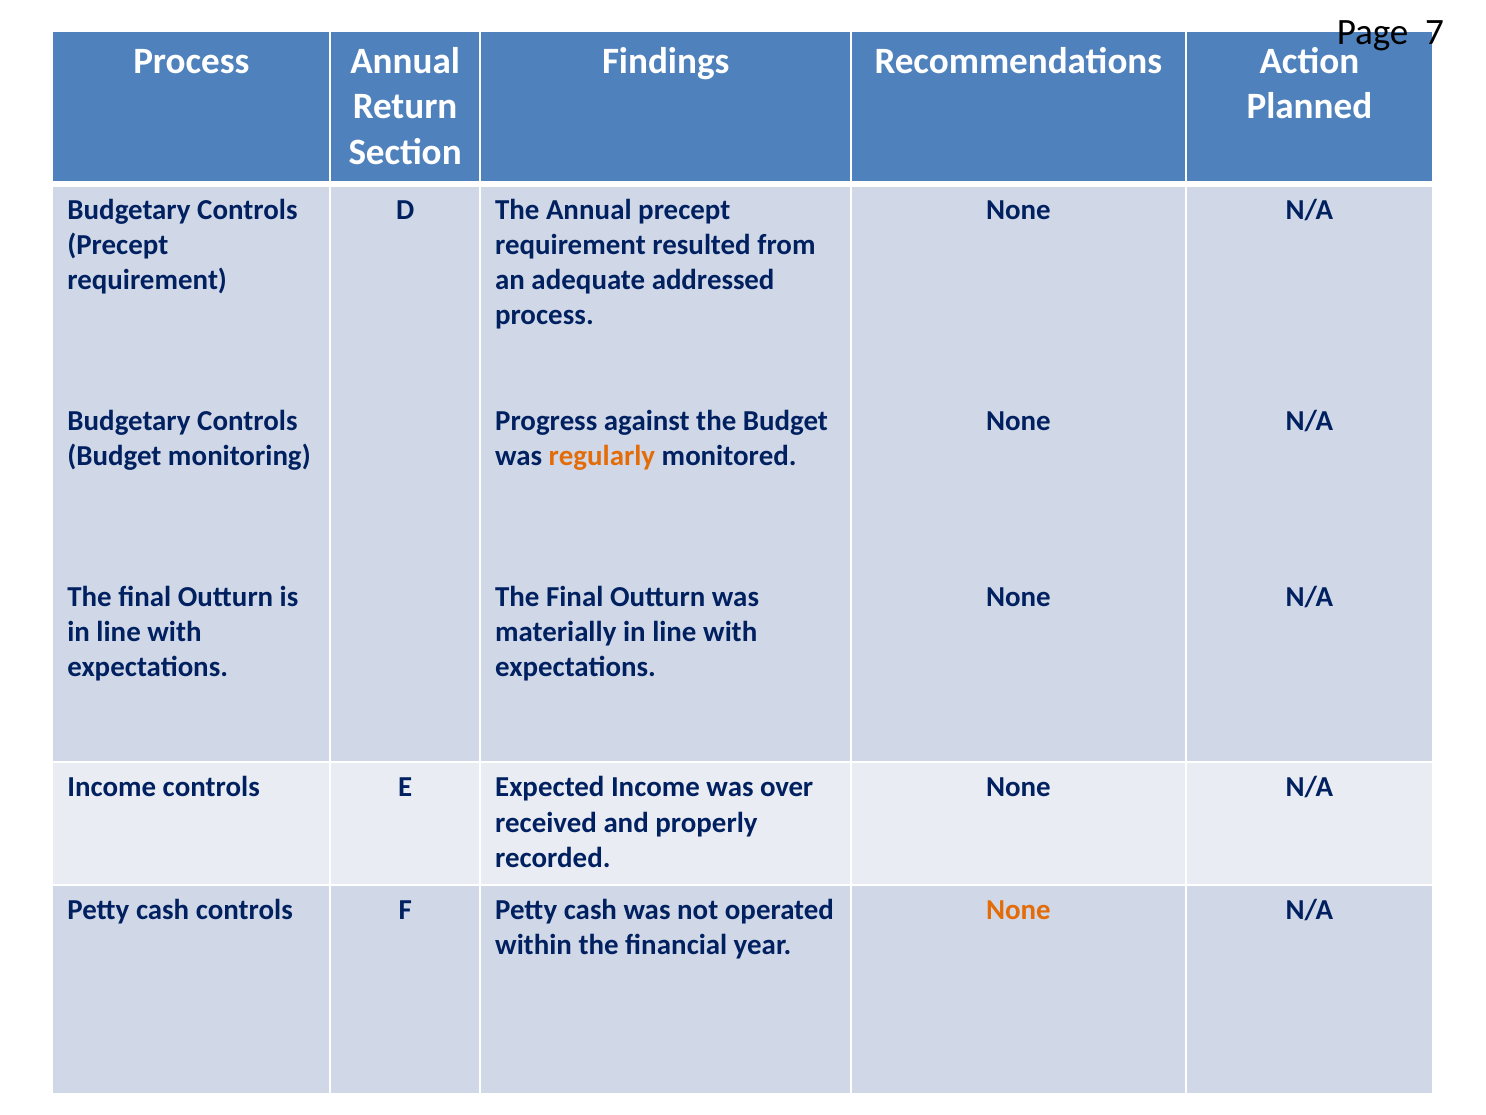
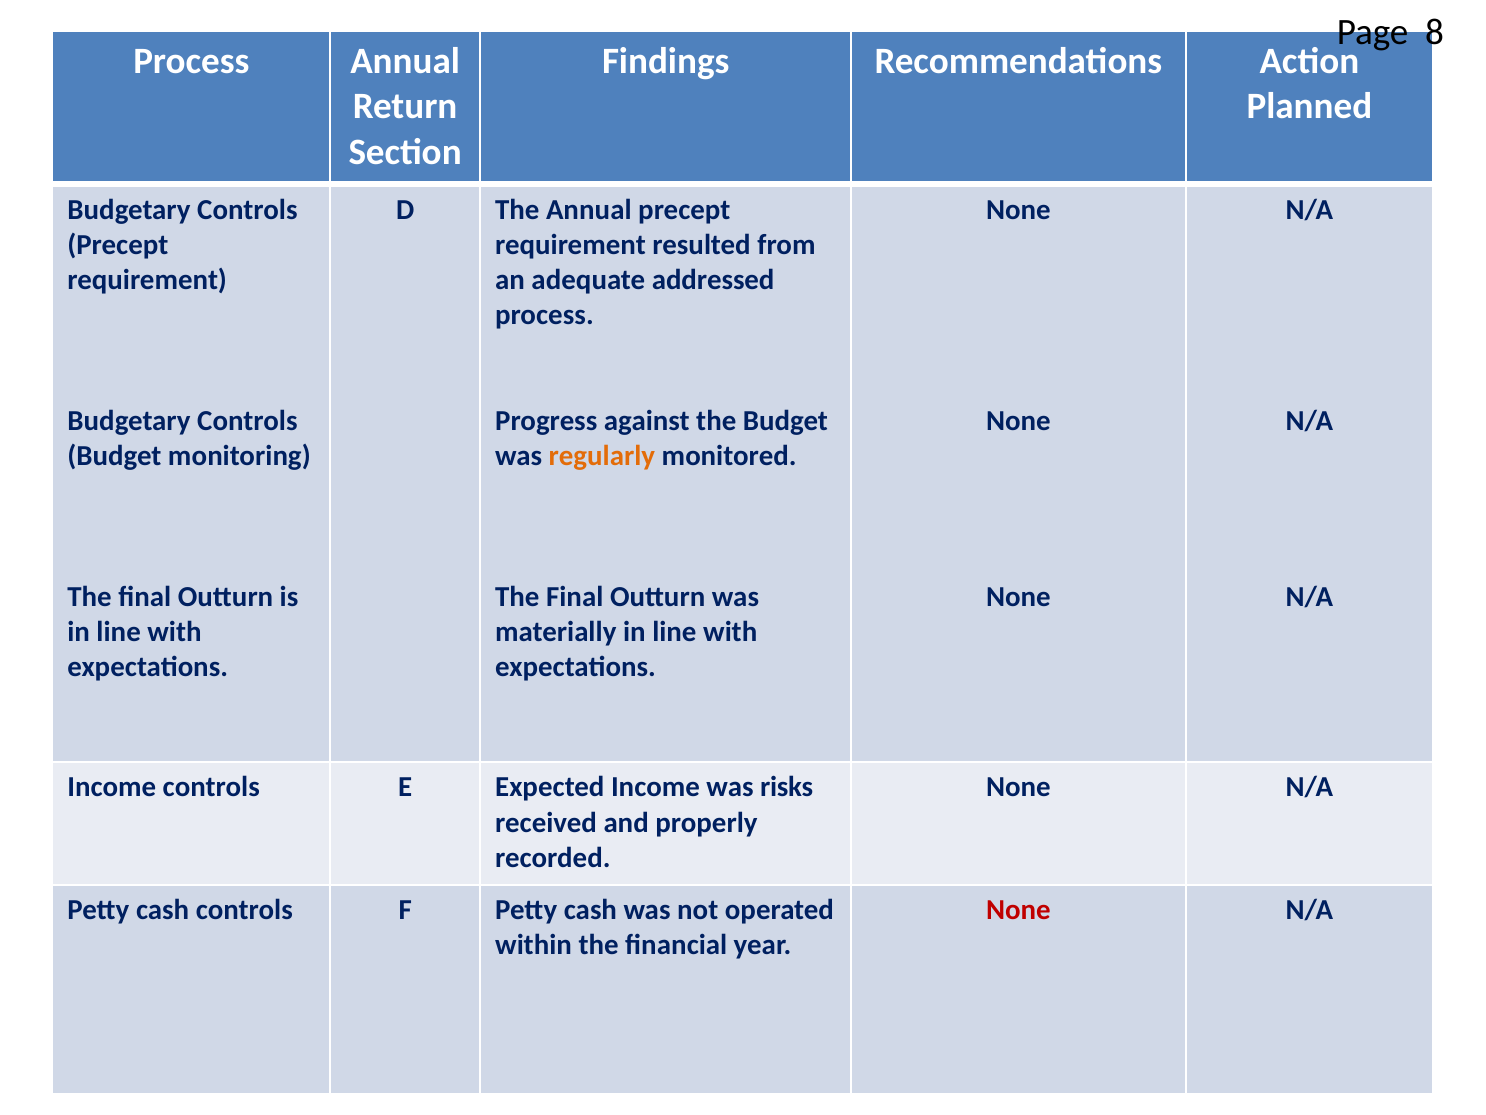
7: 7 -> 8
over: over -> risks
None at (1018, 910) colour: orange -> red
